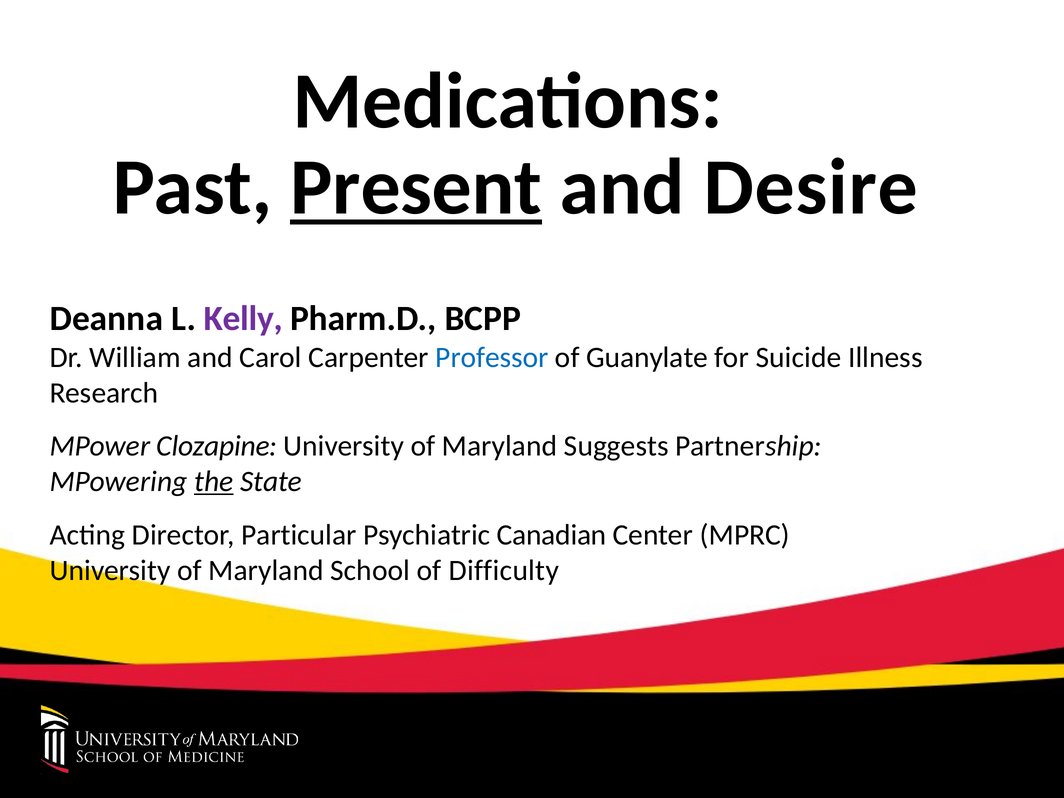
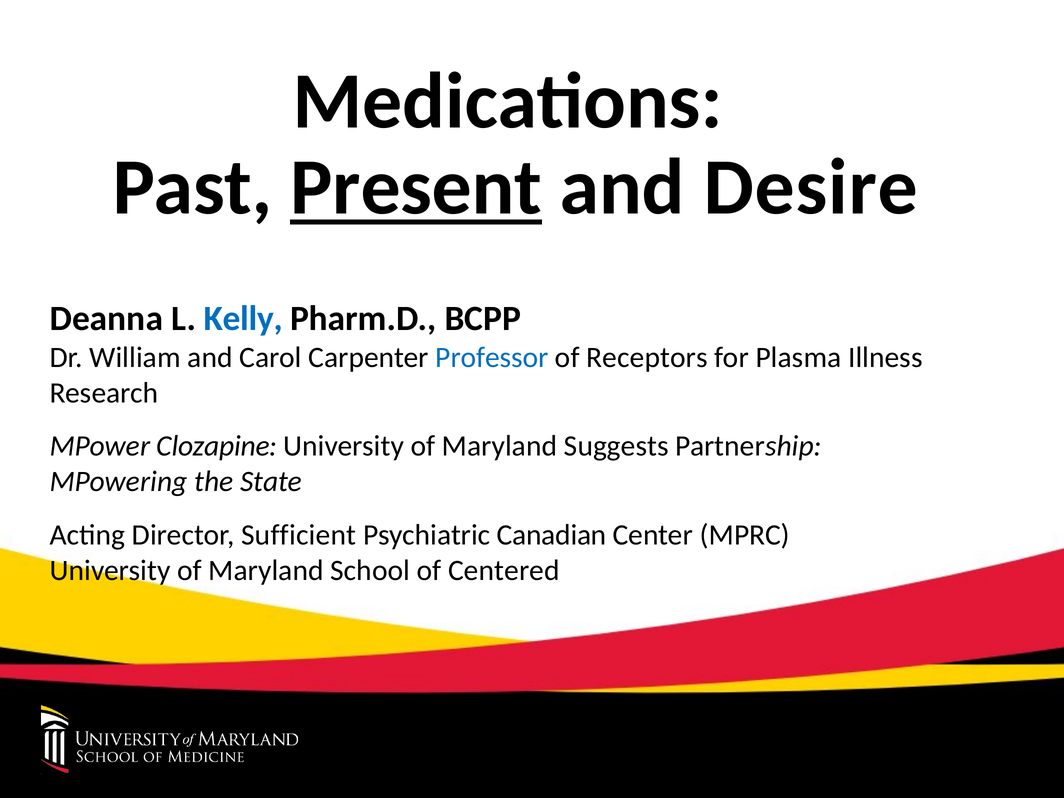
Kelly colour: purple -> blue
Guanylate: Guanylate -> Receptors
Suicide: Suicide -> Plasma
the underline: present -> none
Particular: Particular -> Sufficient
Difficulty: Difficulty -> Centered
